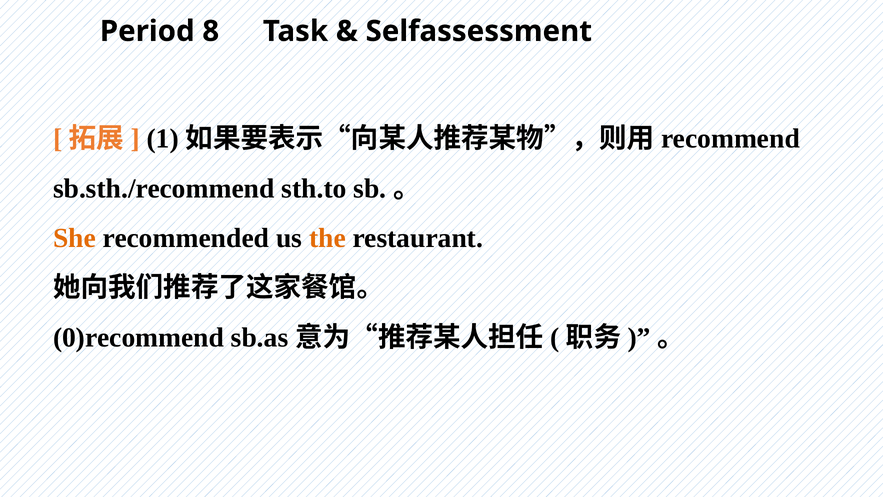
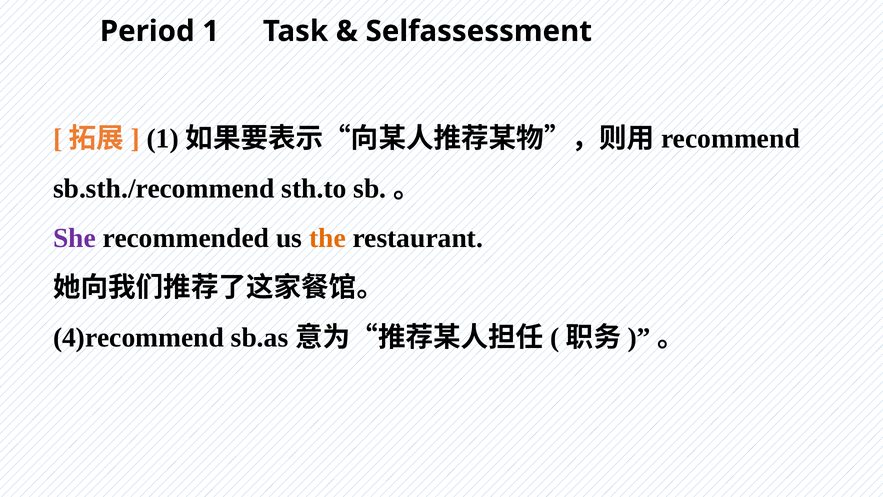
Period 8: 8 -> 1
She colour: orange -> purple
0)recommend: 0)recommend -> 4)recommend
